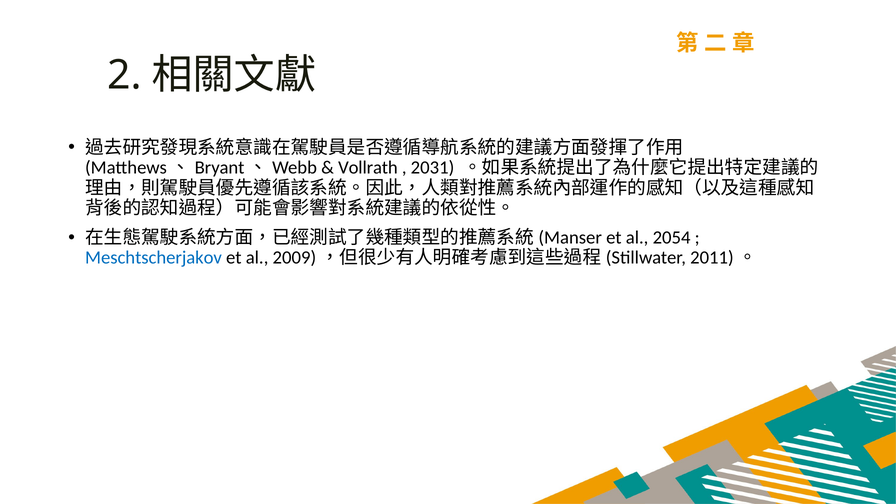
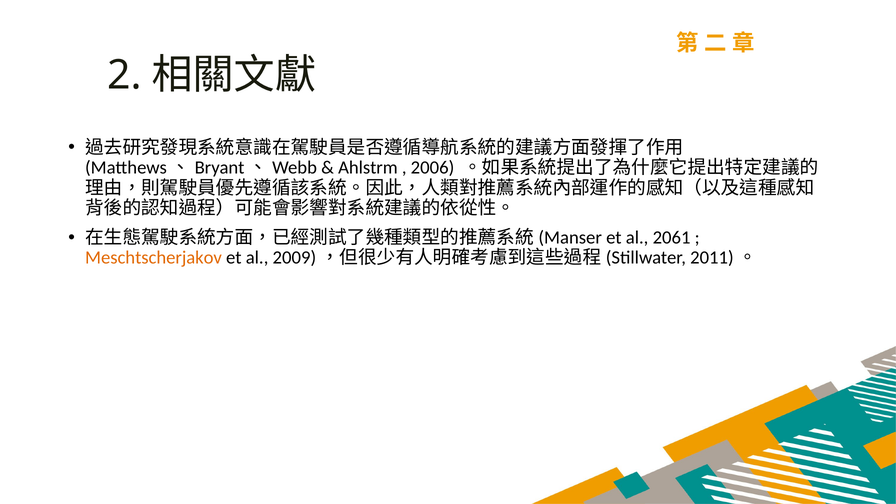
Vollrath: Vollrath -> Ahlstrm
2031: 2031 -> 2006
2054: 2054 -> 2061
Meschtscherjakov colour: blue -> orange
